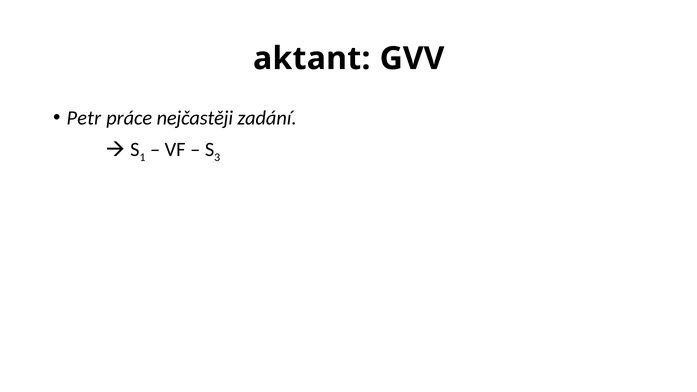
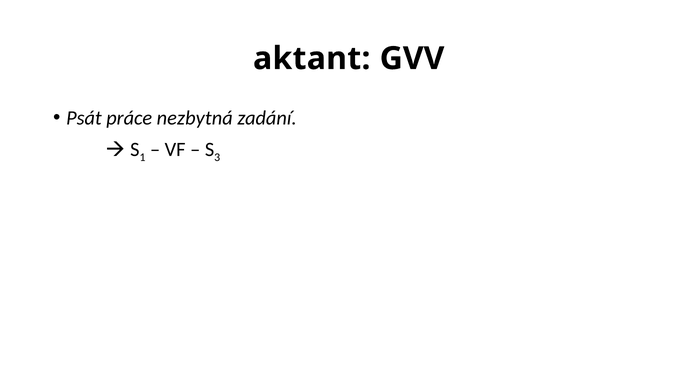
Petr: Petr -> Psát
nejčastěji: nejčastěji -> nezbytná
